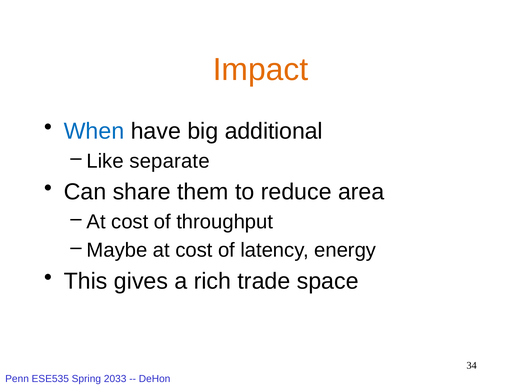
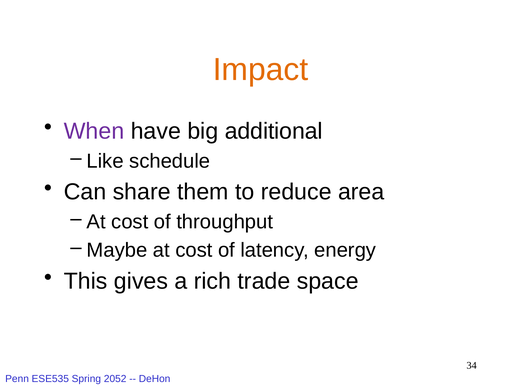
When colour: blue -> purple
separate: separate -> schedule
2033: 2033 -> 2052
